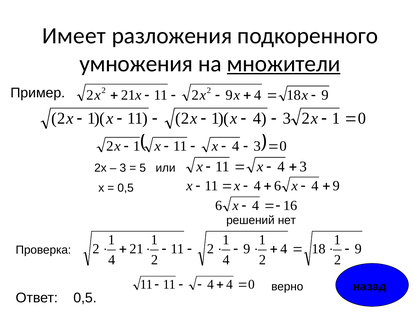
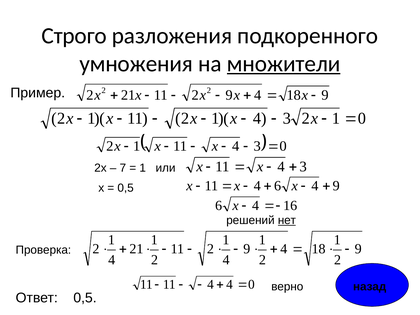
Имеет: Имеет -> Строго
3 at (123, 168): 3 -> 7
5 at (143, 168): 5 -> 1
нет underline: none -> present
